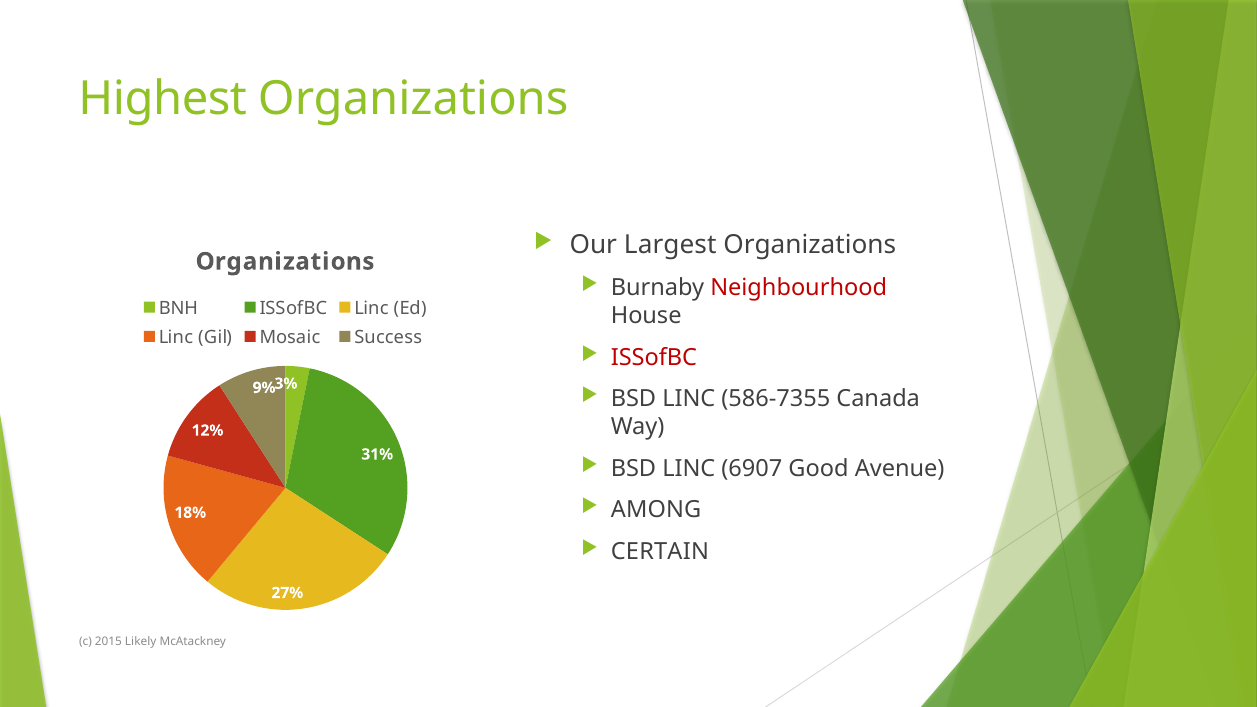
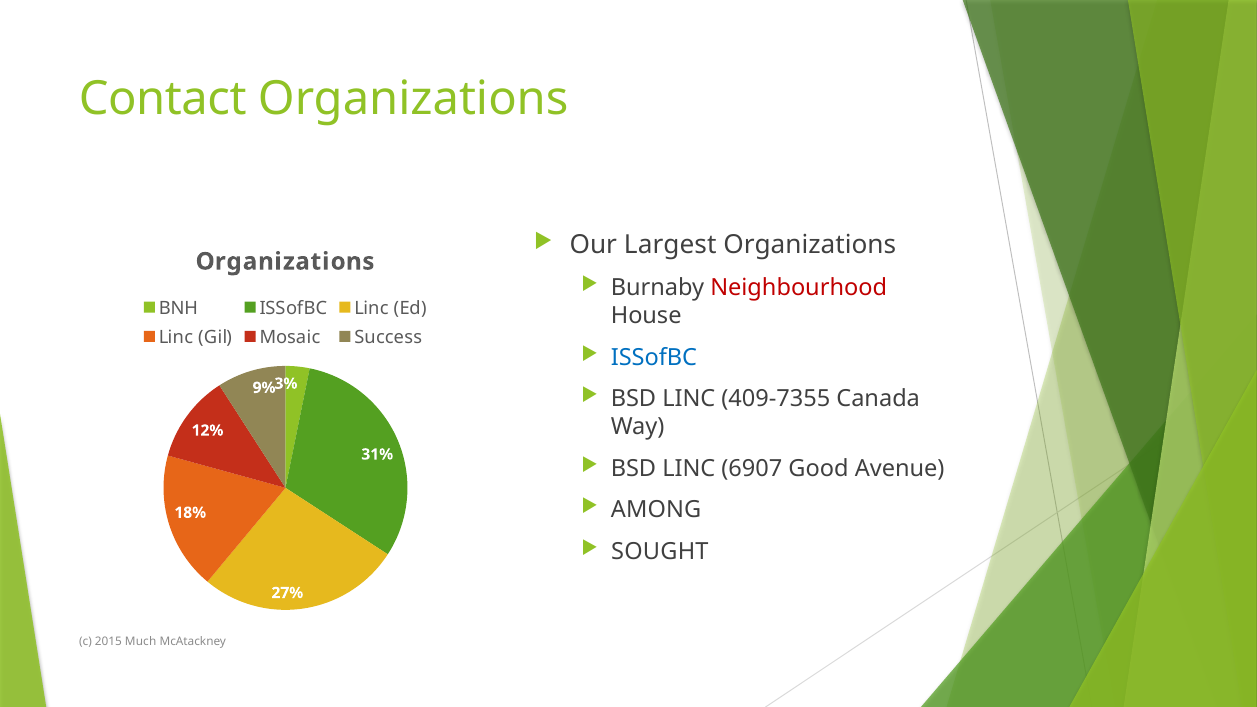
Highest: Highest -> Contact
ISSofBC at (654, 357) colour: red -> blue
586-7355: 586-7355 -> 409-7355
CERTAIN: CERTAIN -> SOUGHT
Likely: Likely -> Much
